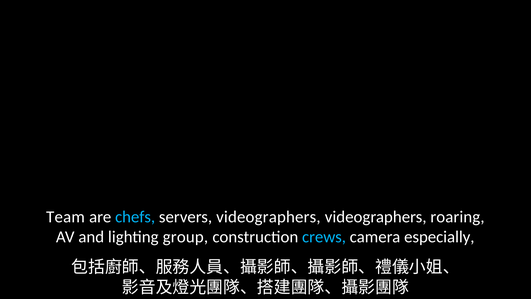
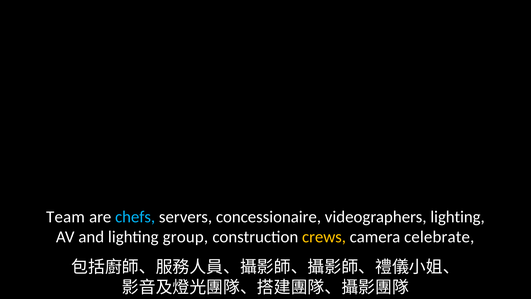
servers videographers: videographers -> concessionaire
videographers roaring: roaring -> lighting
crews colour: light blue -> yellow
especially: especially -> celebrate
